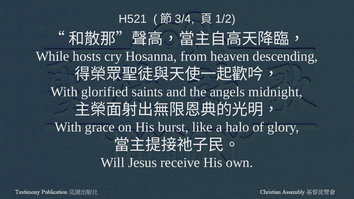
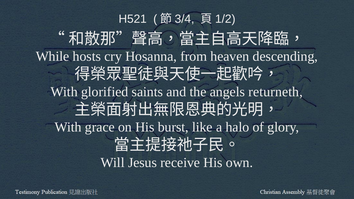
midnight: midnight -> returneth
